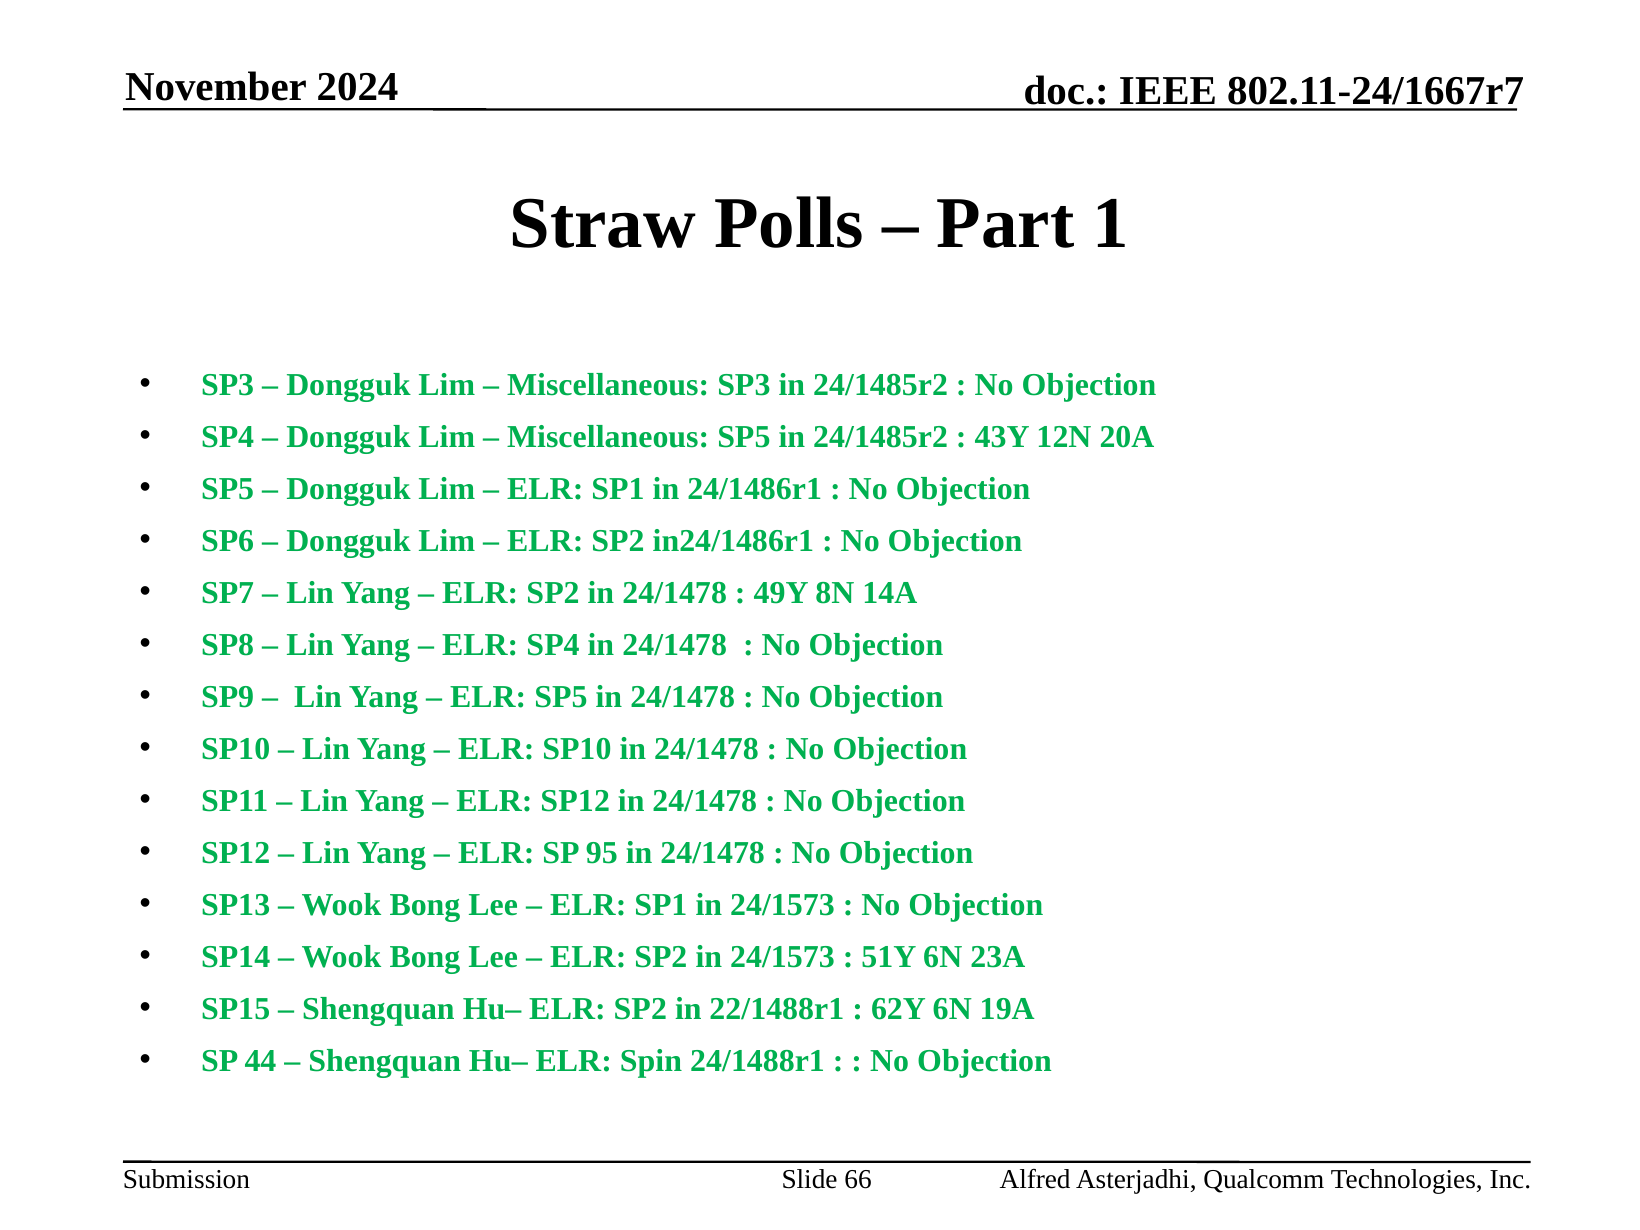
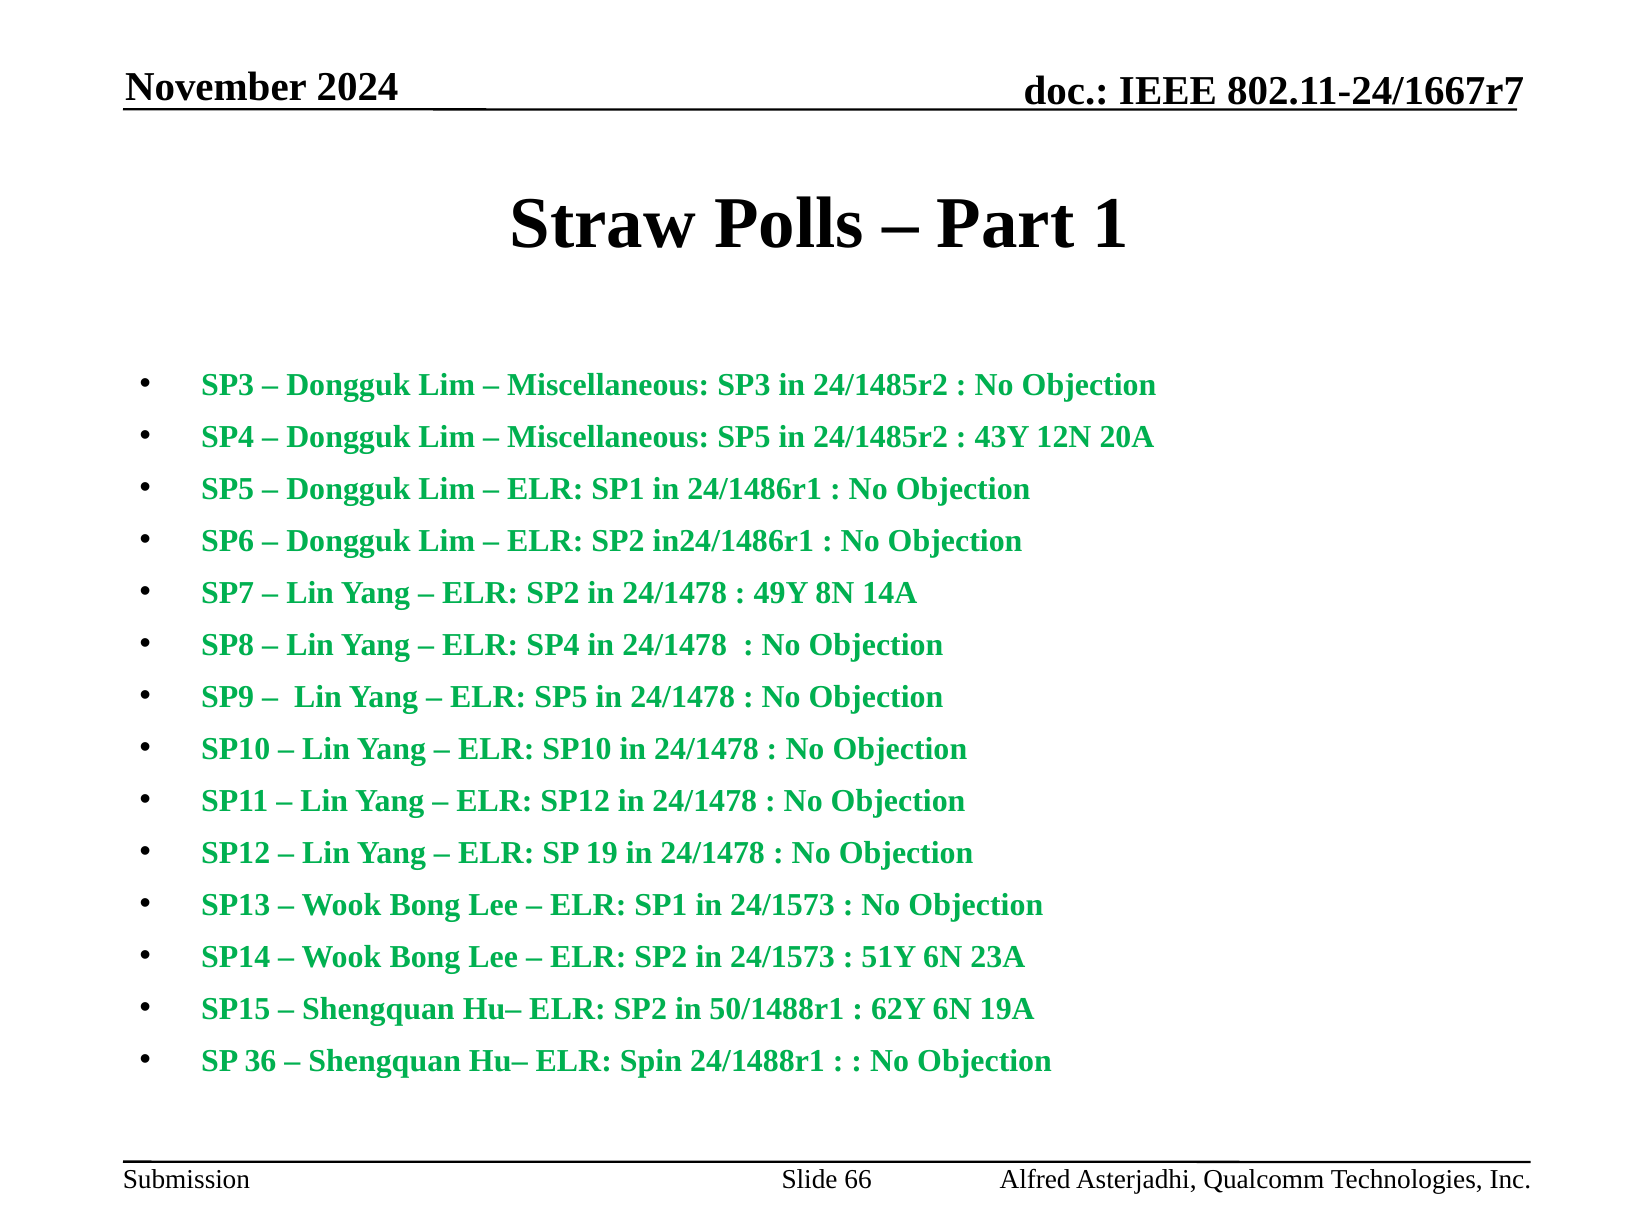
95: 95 -> 19
22/1488r1: 22/1488r1 -> 50/1488r1
44: 44 -> 36
